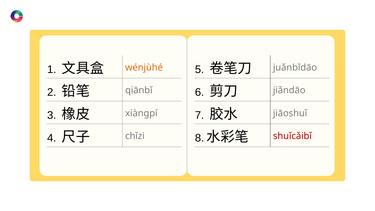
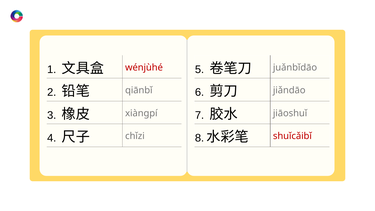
wénjùhé colour: orange -> red
